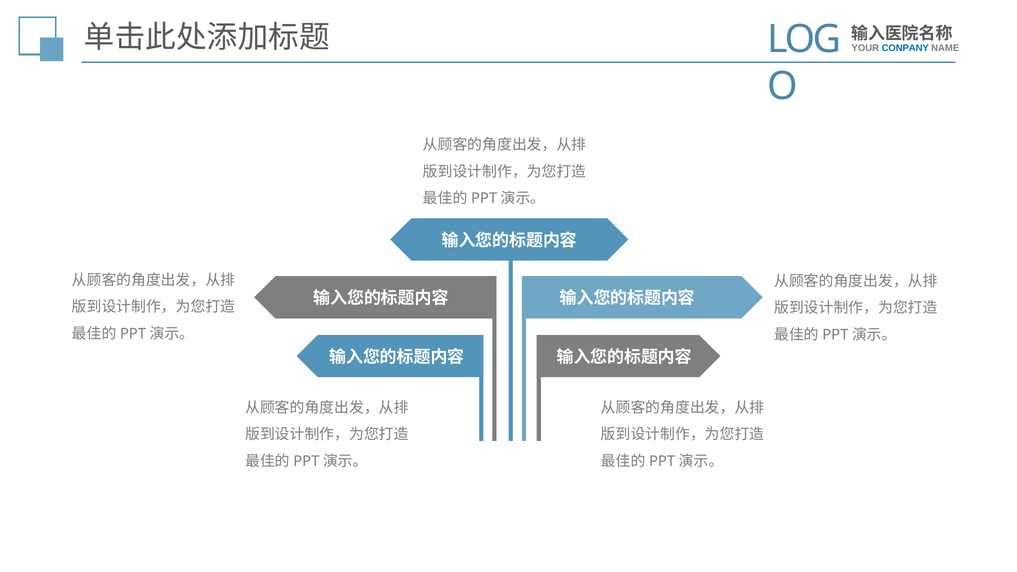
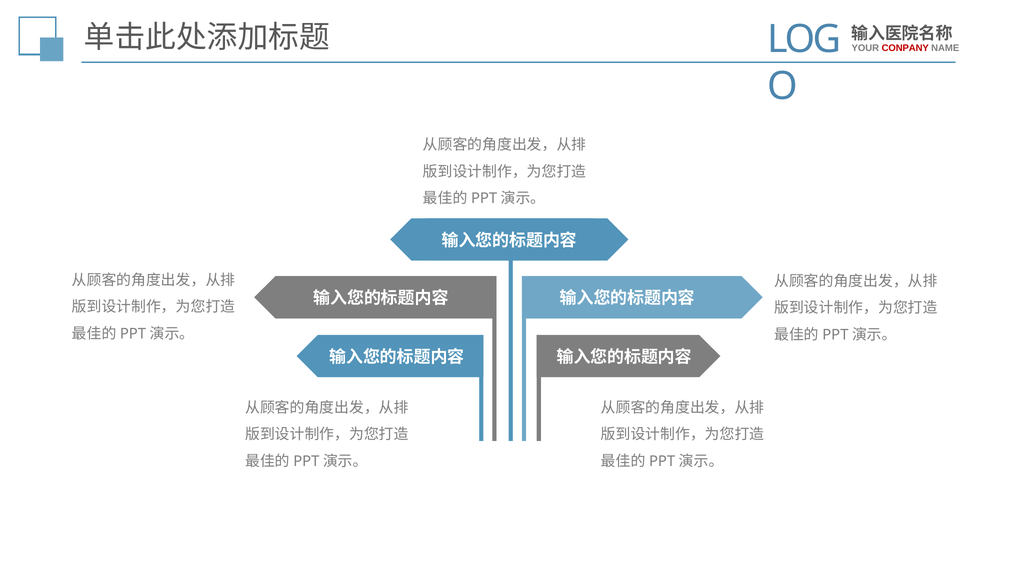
CONPANY colour: blue -> red
